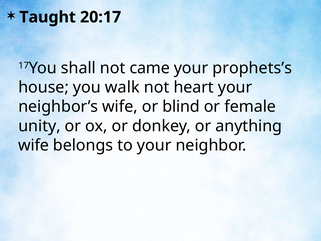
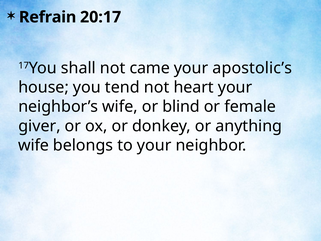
Taught: Taught -> Refrain
prophets’s: prophets’s -> apostolic’s
walk: walk -> tend
unity: unity -> giver
